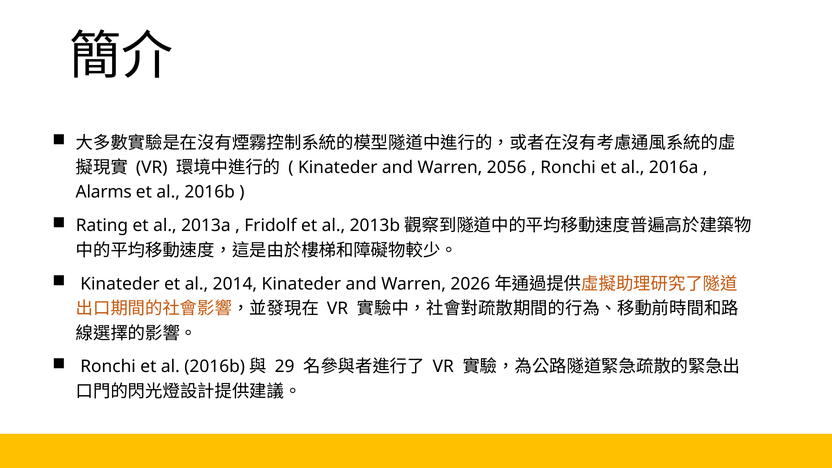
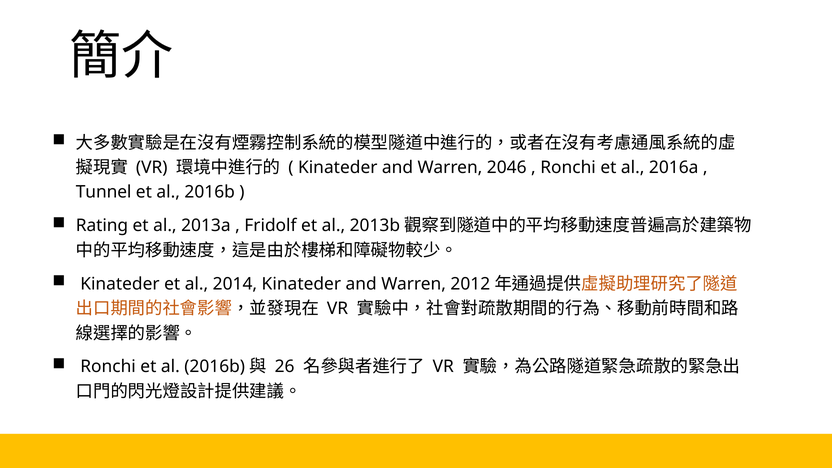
2056: 2056 -> 2046
Alarms: Alarms -> Tunnel
2026: 2026 -> 2012
29: 29 -> 26
